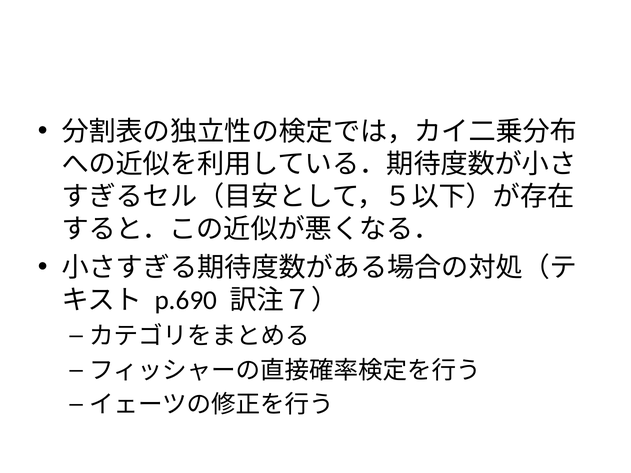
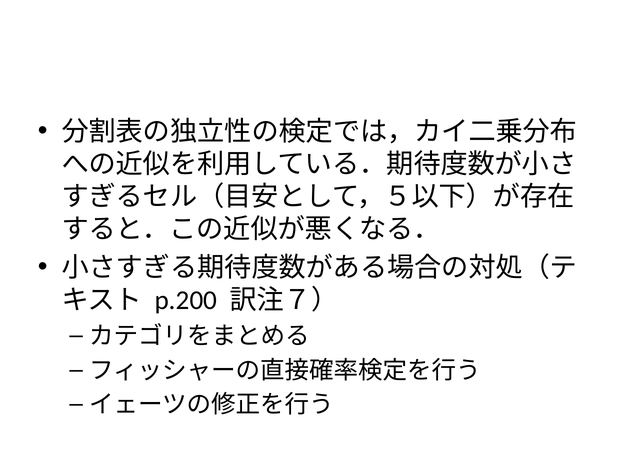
p.690: p.690 -> p.200
